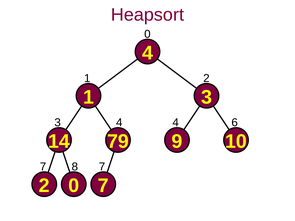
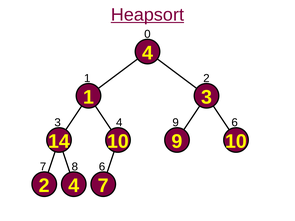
Heapsort underline: none -> present
4 4: 4 -> 9
14 79: 79 -> 10
8 7: 7 -> 6
2 0: 0 -> 4
